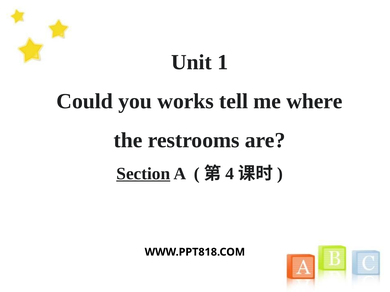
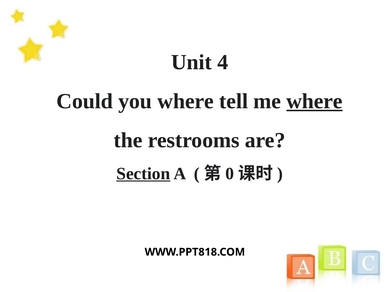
1: 1 -> 4
you works: works -> where
where at (315, 101) underline: none -> present
4: 4 -> 0
